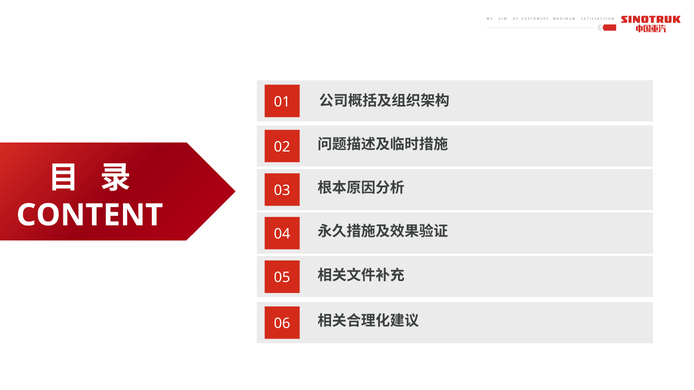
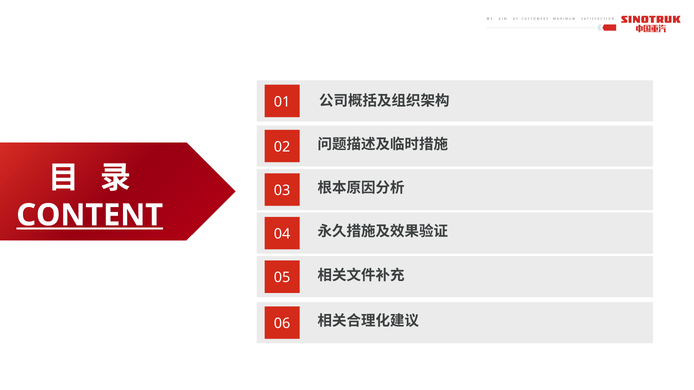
CONTENT underline: none -> present
